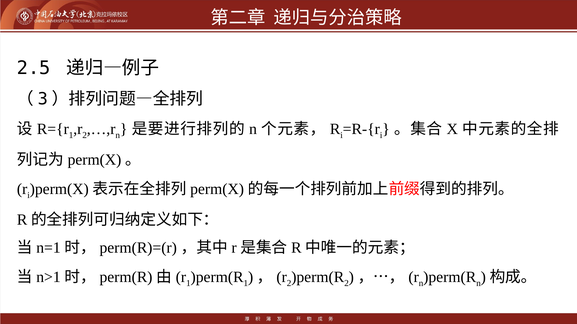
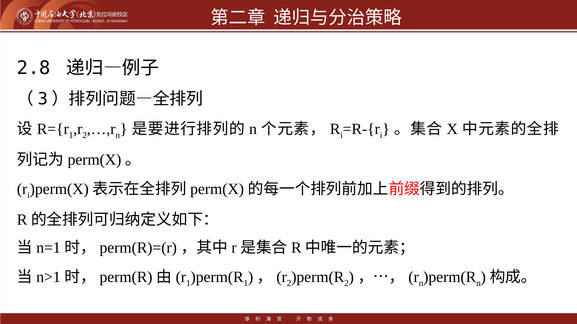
2.5: 2.5 -> 2.8
